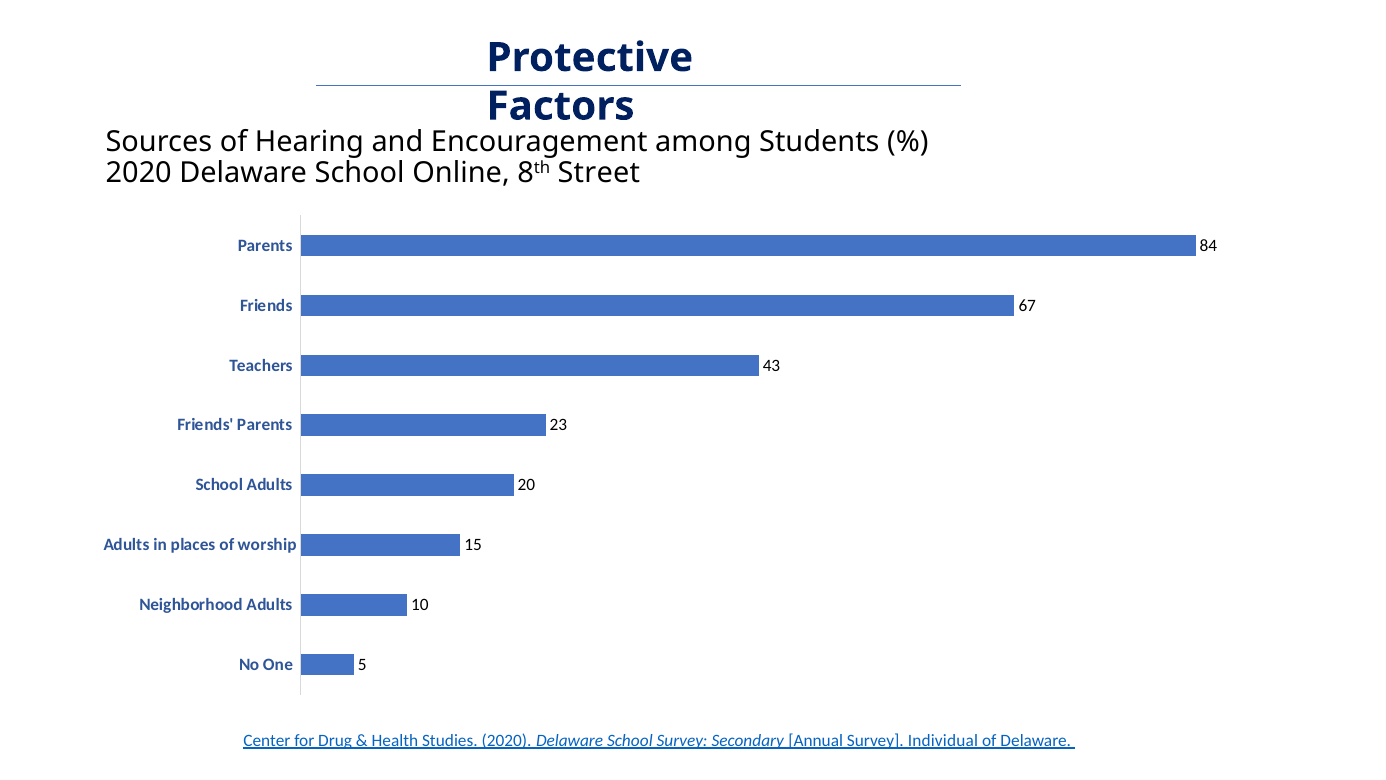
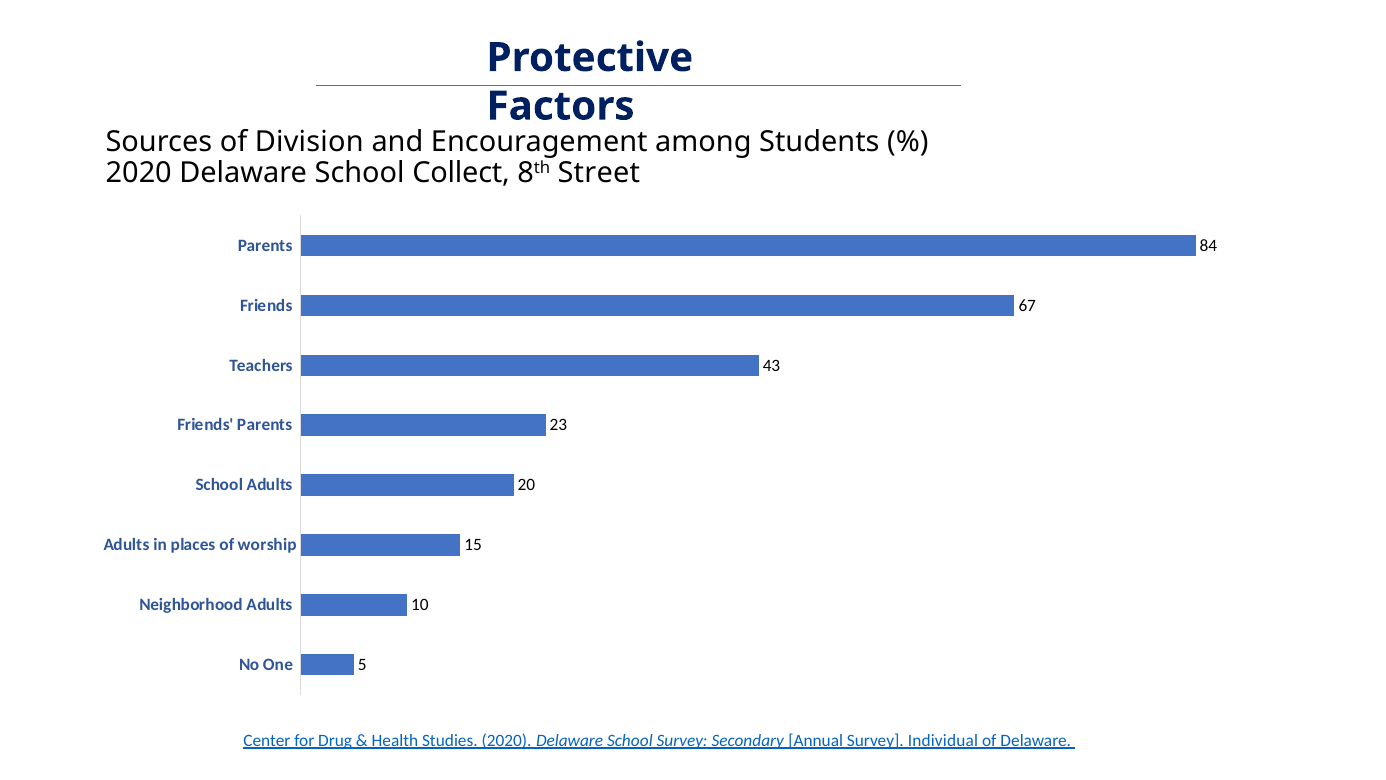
Hearing: Hearing -> Division
Online: Online -> Collect
